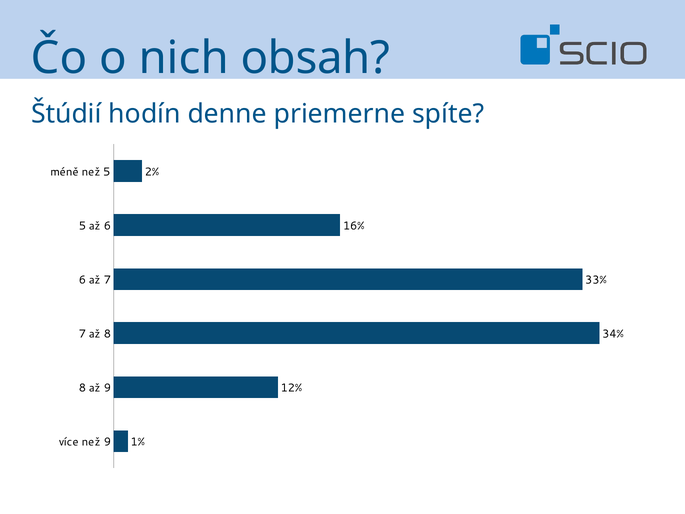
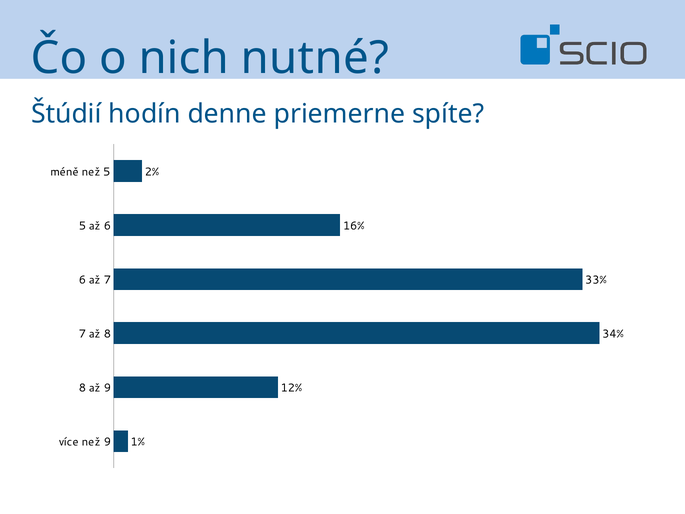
obsah: obsah -> nutné
